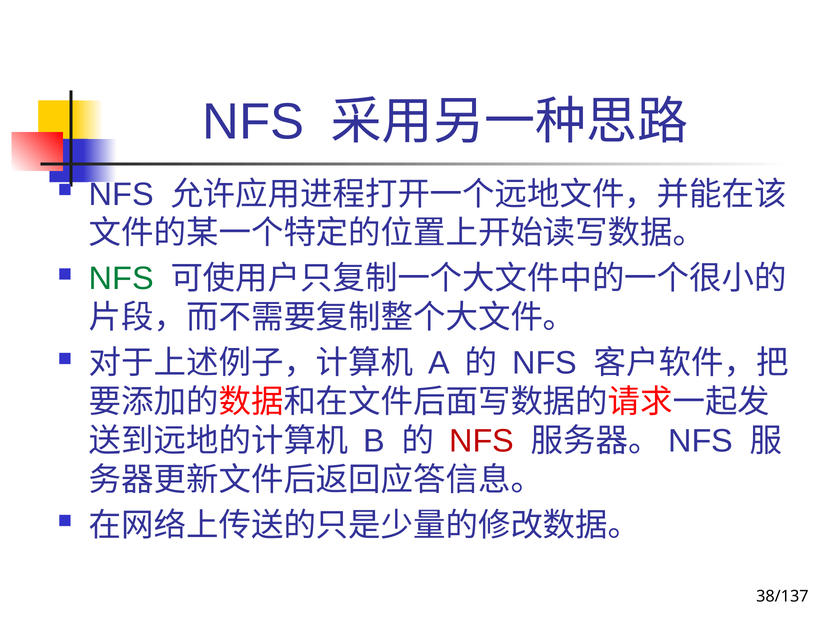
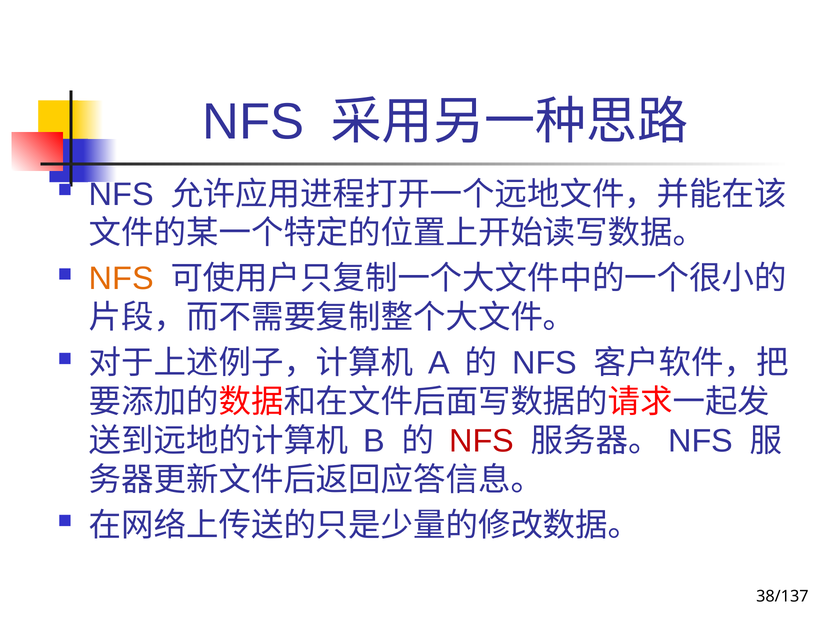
NFS at (121, 279) colour: green -> orange
